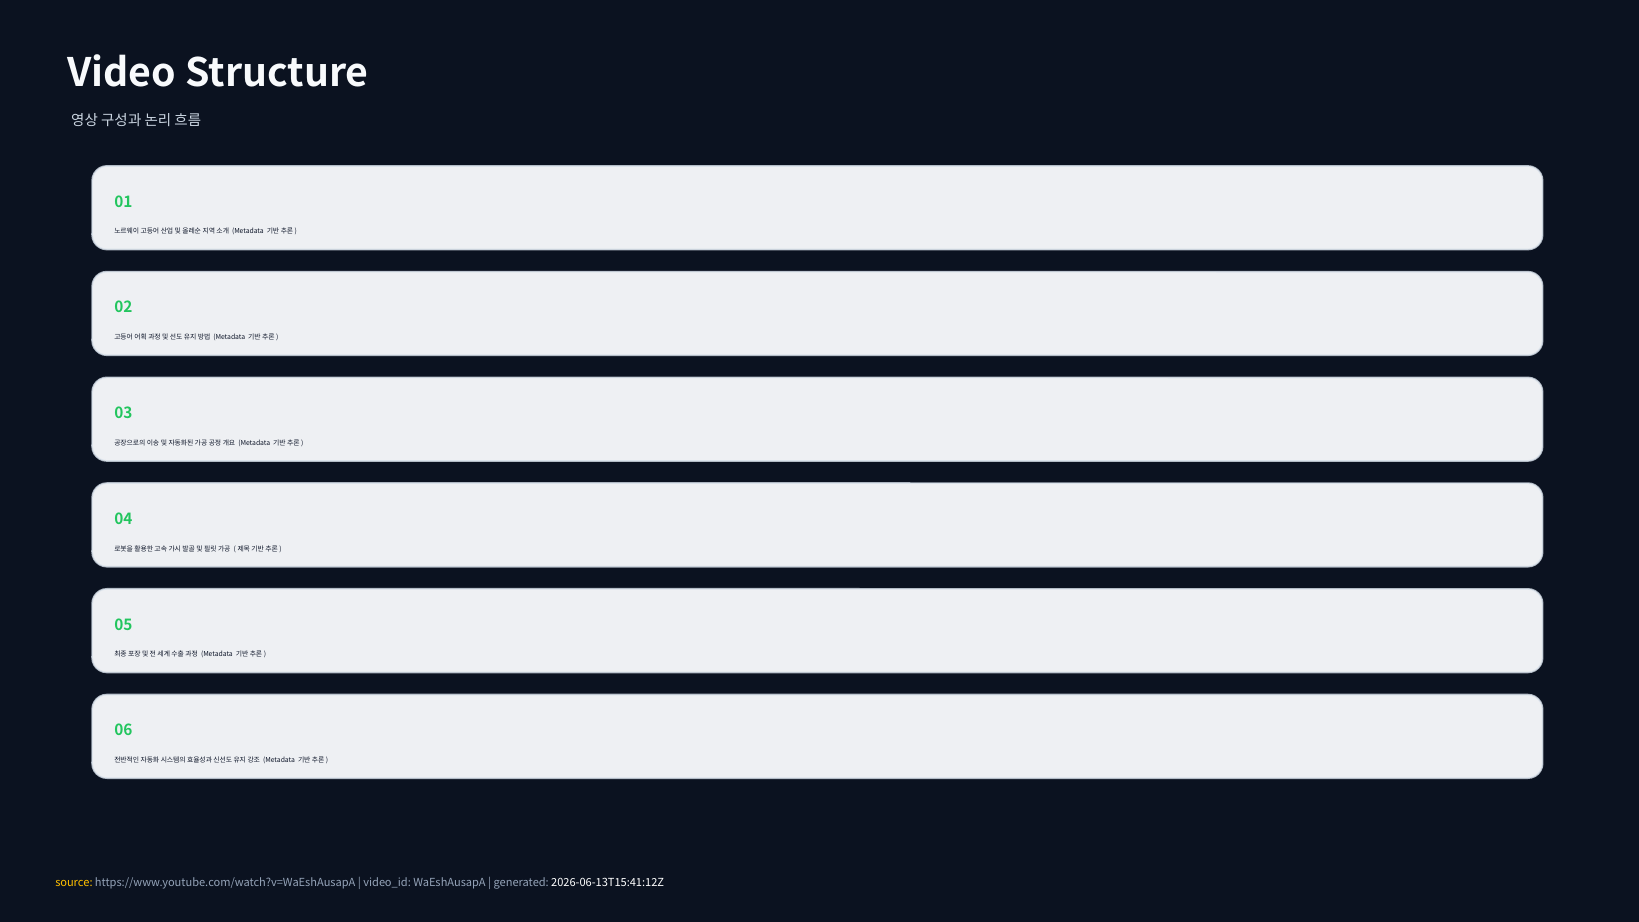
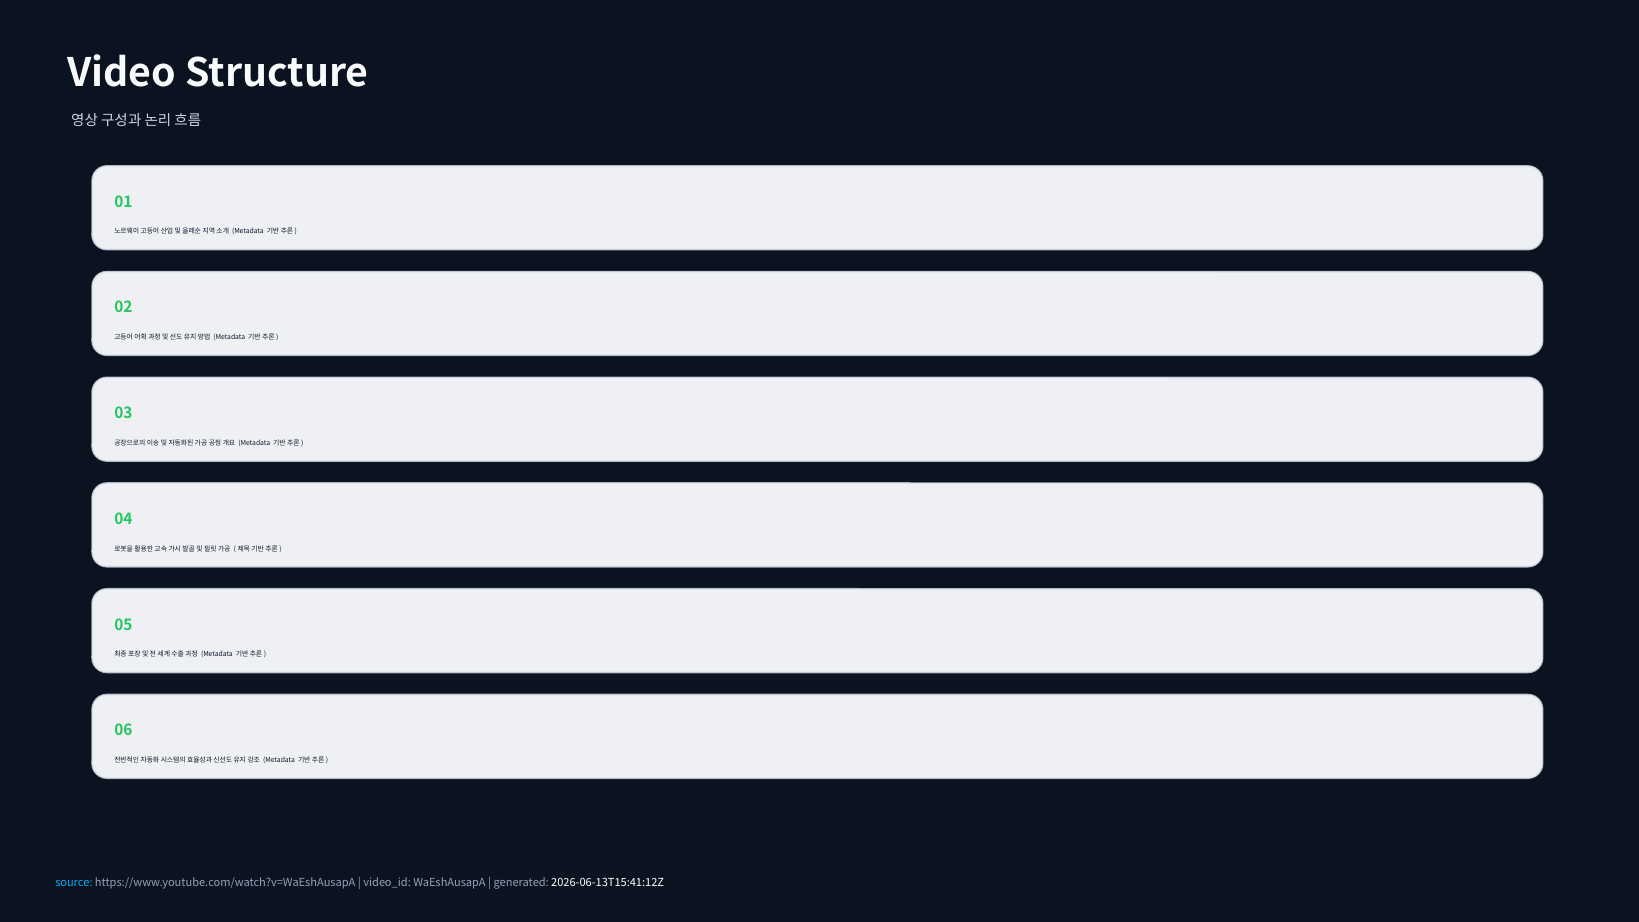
source colour: yellow -> light blue
